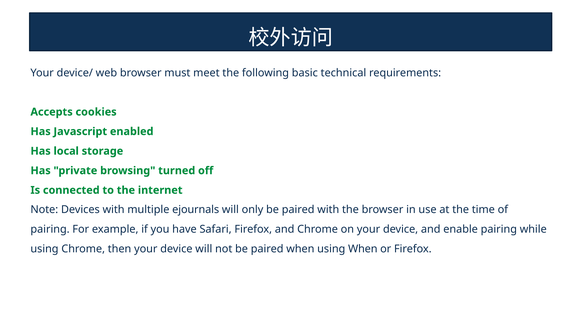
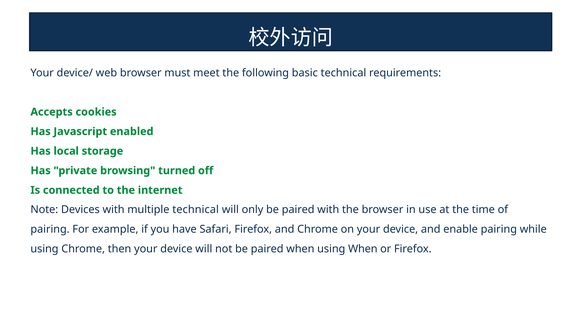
multiple ejournals: ejournals -> technical
